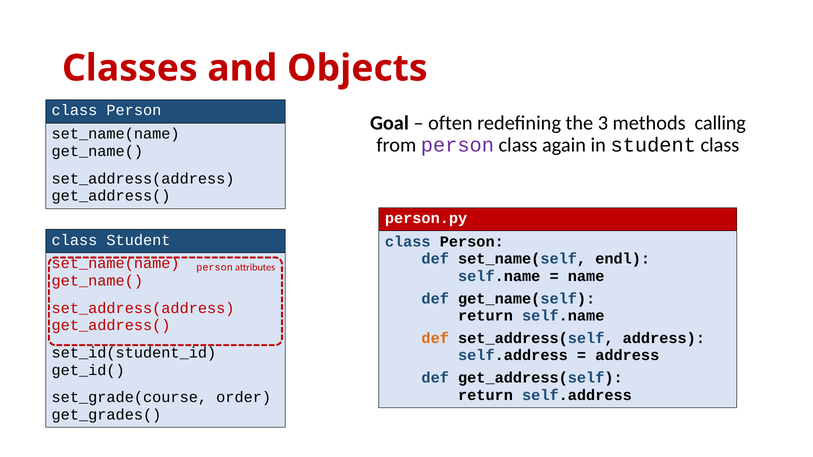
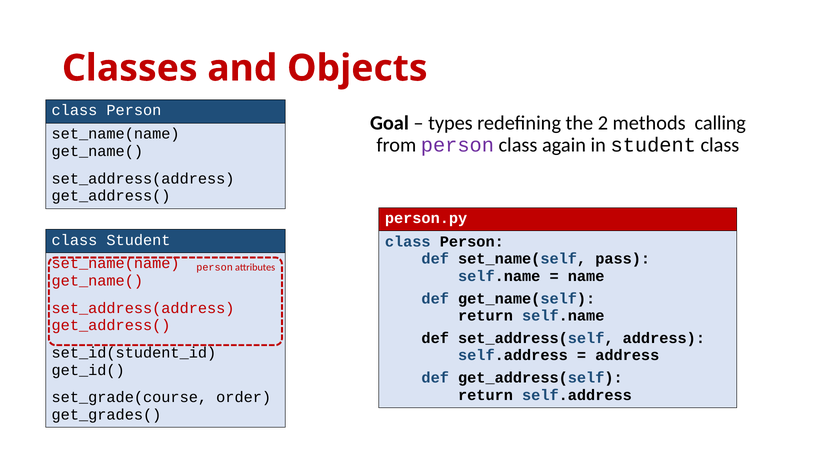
often: often -> types
3: 3 -> 2
endl: endl -> pass
def at (435, 338) colour: orange -> black
